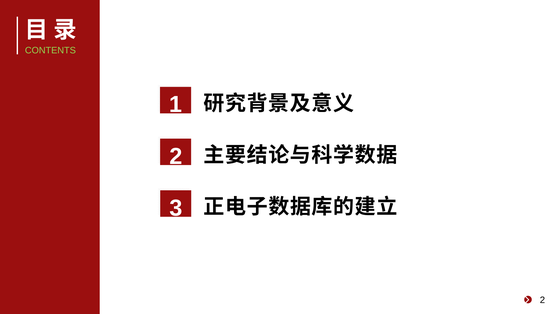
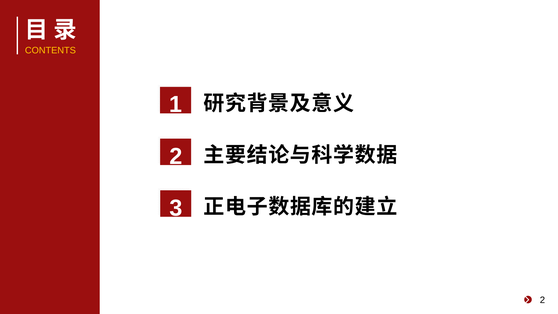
CONTENTS colour: light green -> yellow
